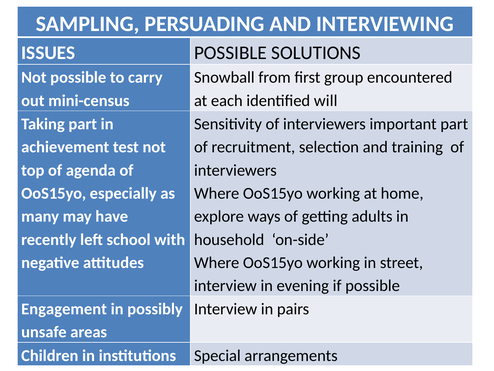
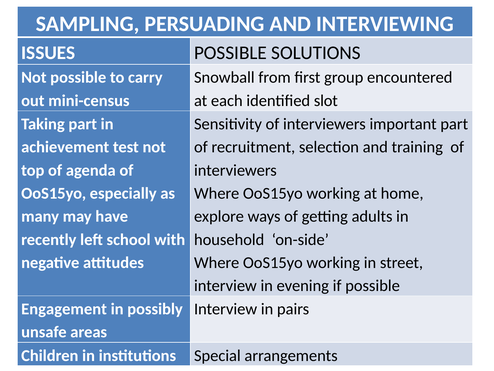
will: will -> slot
